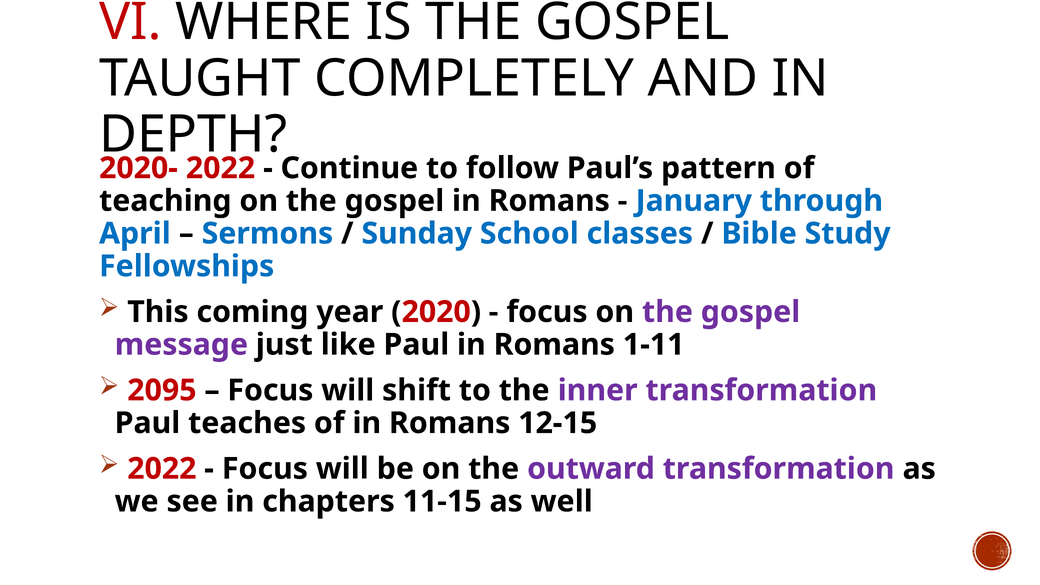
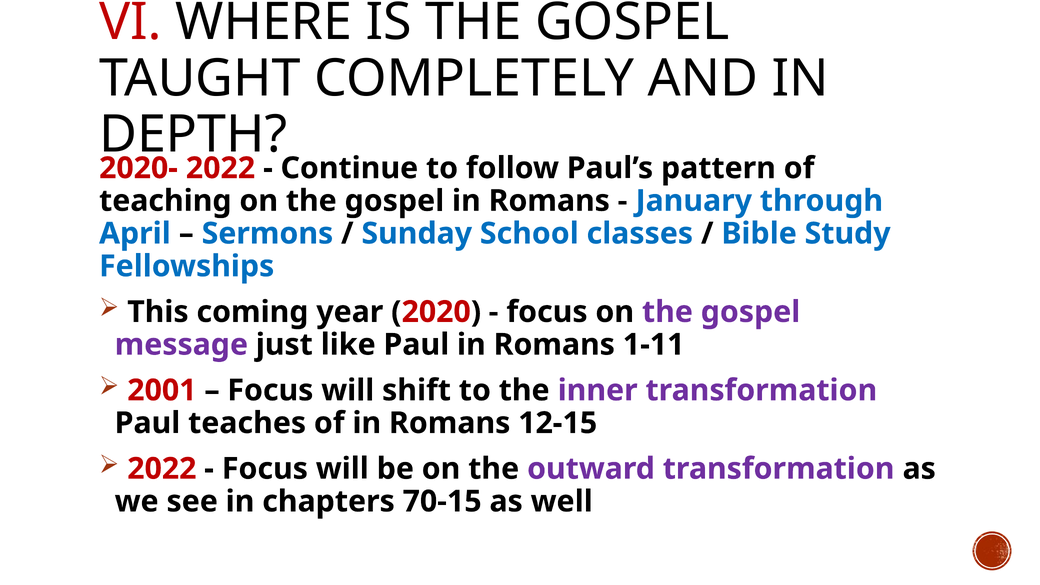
2095: 2095 -> 2001
11-15: 11-15 -> 70-15
